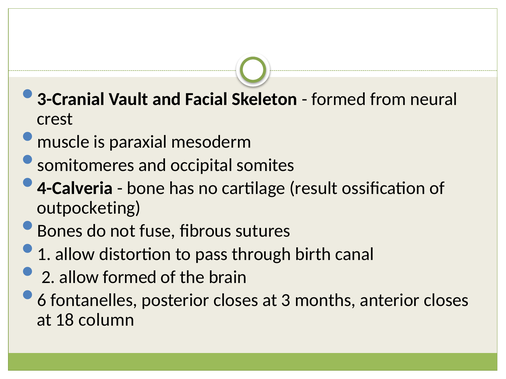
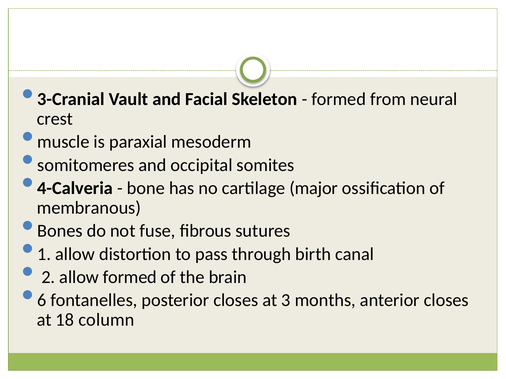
result: result -> major
outpocketing: outpocketing -> membranous
